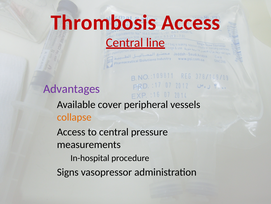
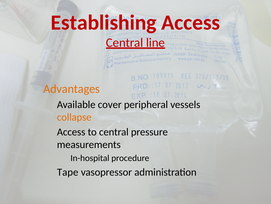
Thrombosis: Thrombosis -> Establishing
Advantages colour: purple -> orange
Signs: Signs -> Tape
